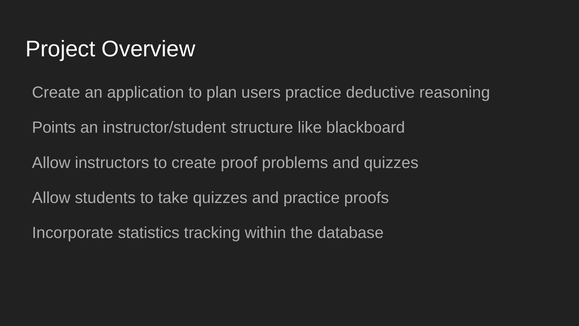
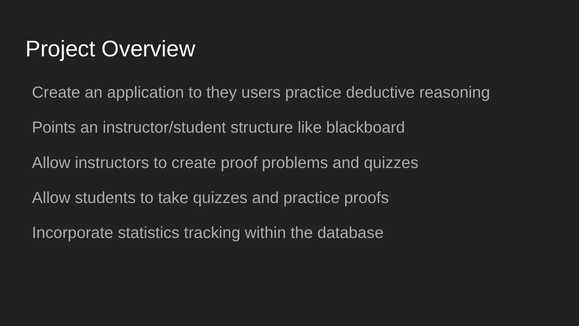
plan: plan -> they
